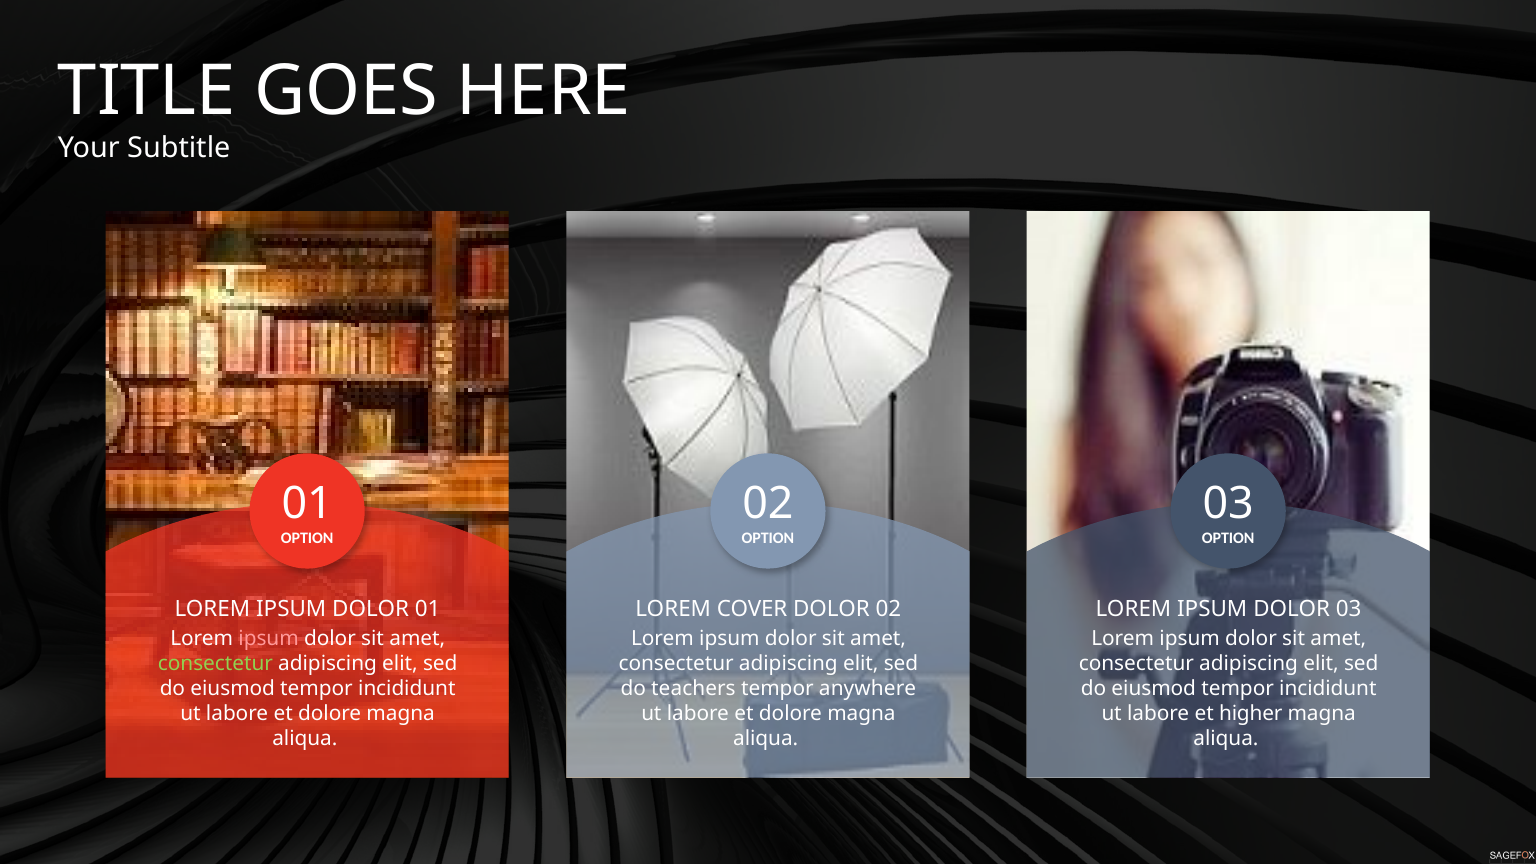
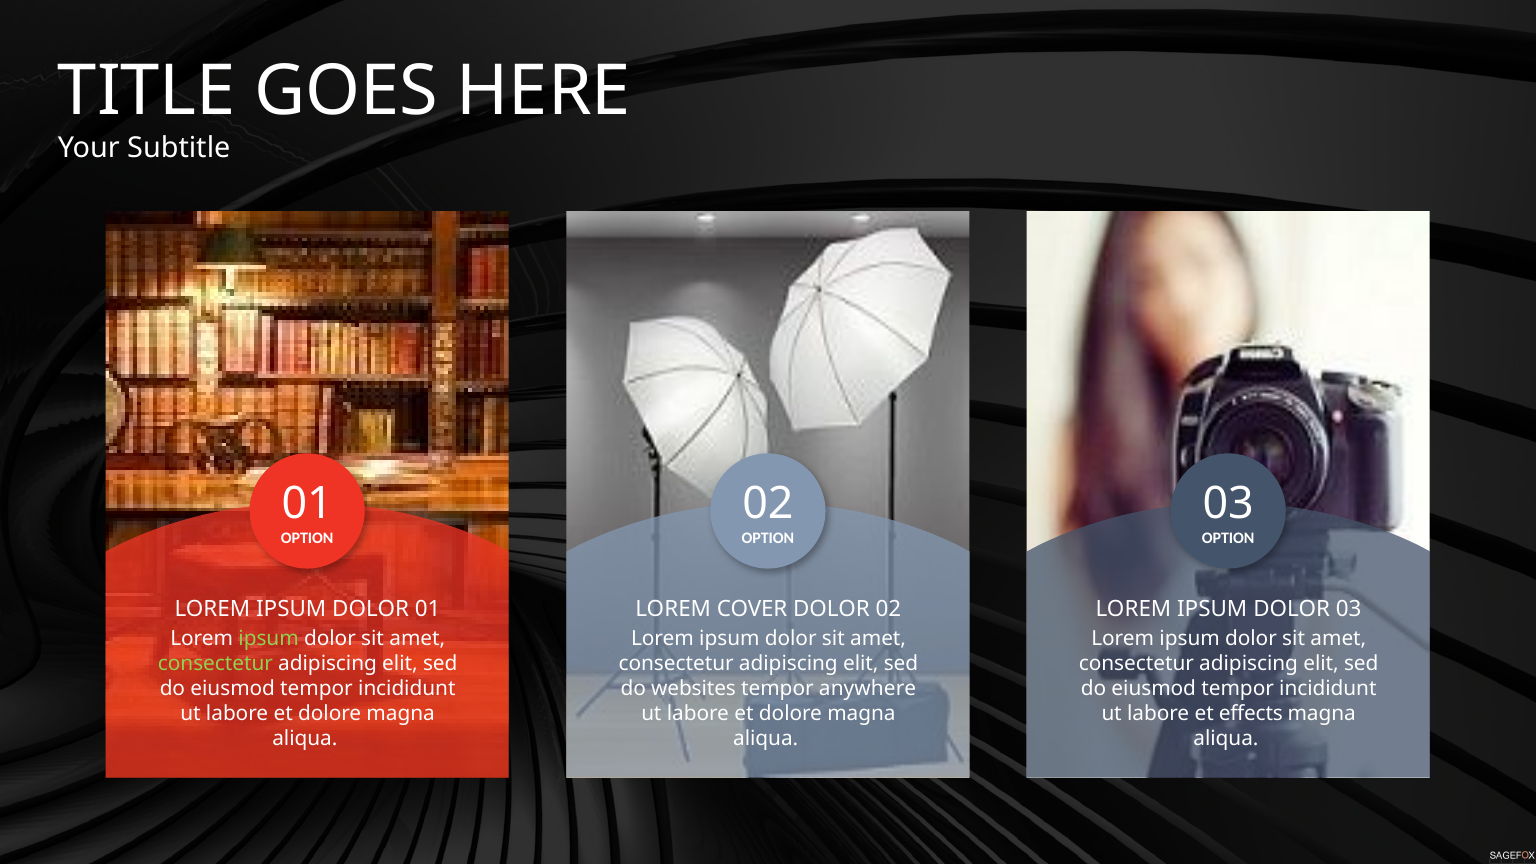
ipsum at (269, 639) colour: pink -> light green
teachers: teachers -> websites
higher: higher -> effects
